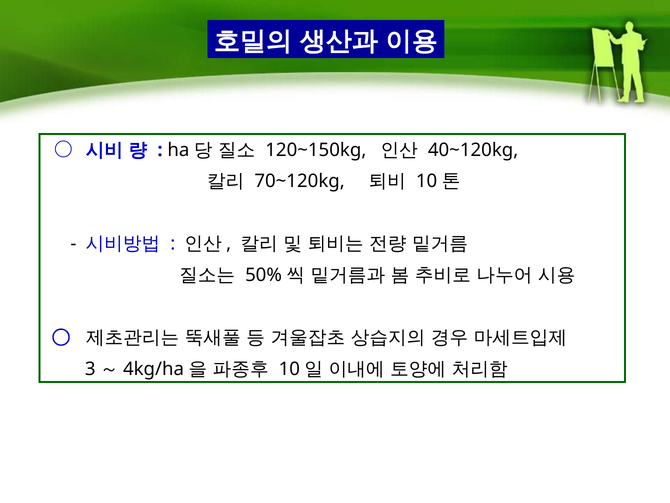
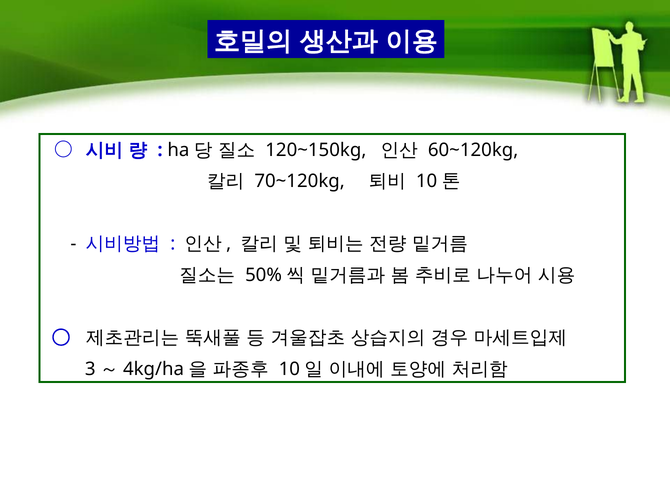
40~120kg: 40~120kg -> 60~120kg
